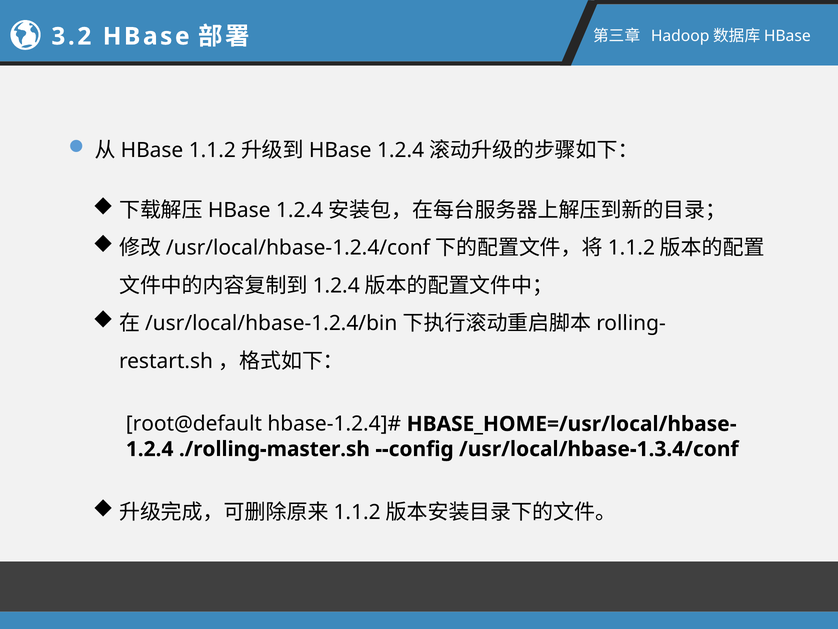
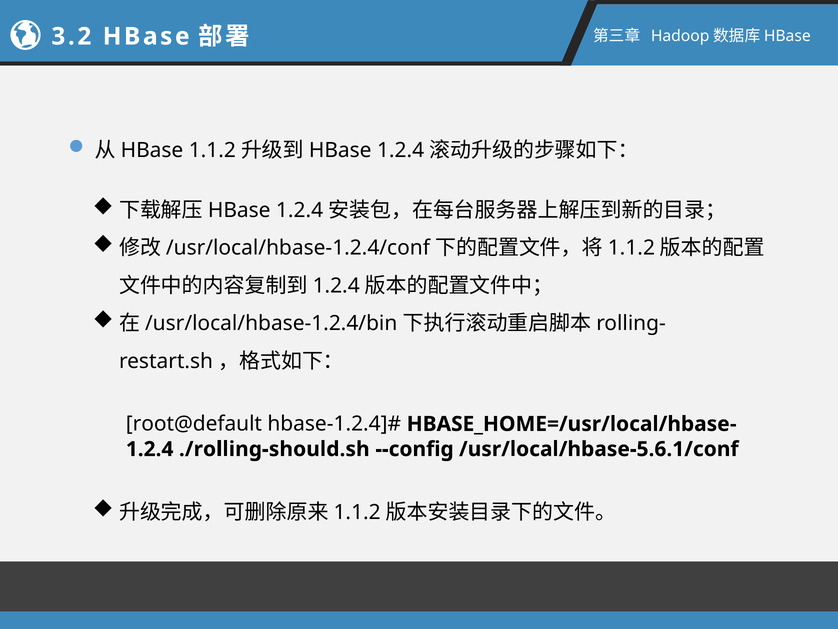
./rolling-master.sh: ./rolling-master.sh -> ./rolling-should.sh
/usr/local/hbase-1.3.4/conf: /usr/local/hbase-1.3.4/conf -> /usr/local/hbase-5.6.1/conf
